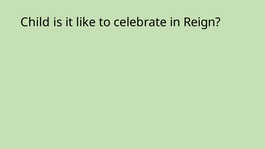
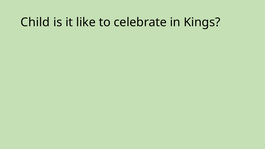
Reign: Reign -> Kings
